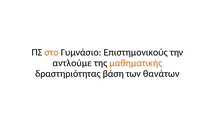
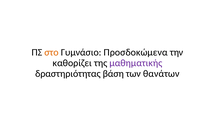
Επιστημονικούς: Επιστημονικούς -> Προσδοκώμενα
αντλούμε: αντλούμε -> καθορίζει
μαθηματικής colour: orange -> purple
